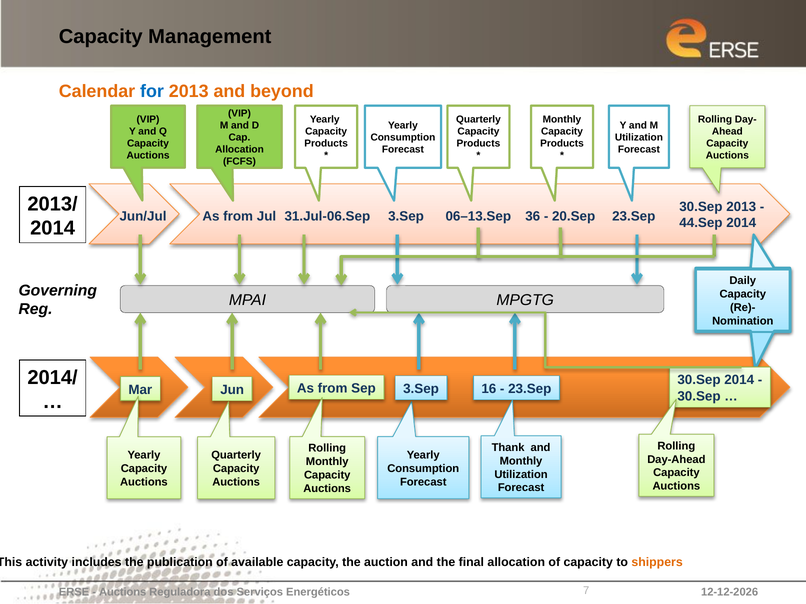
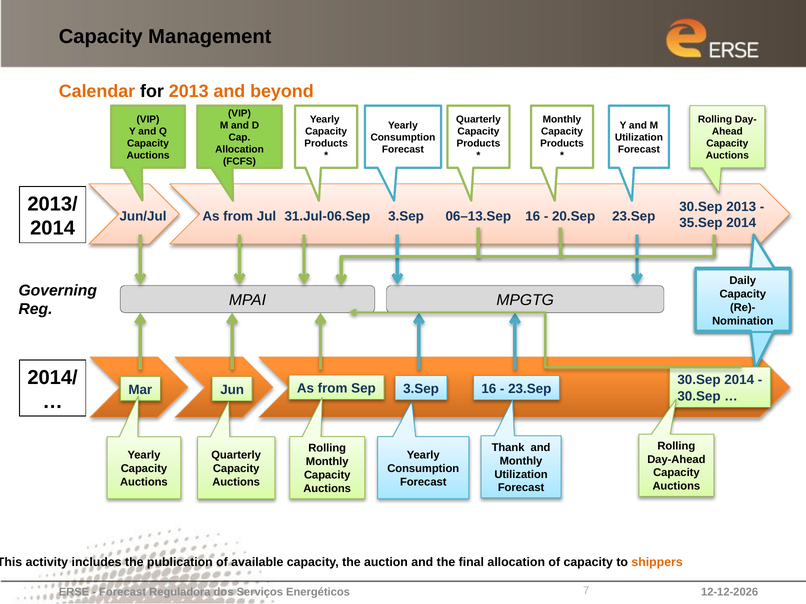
for colour: blue -> black
06–13.Sep 36: 36 -> 16
44.Sep: 44.Sep -> 35.Sep
Auctions at (123, 593): Auctions -> Forecast
